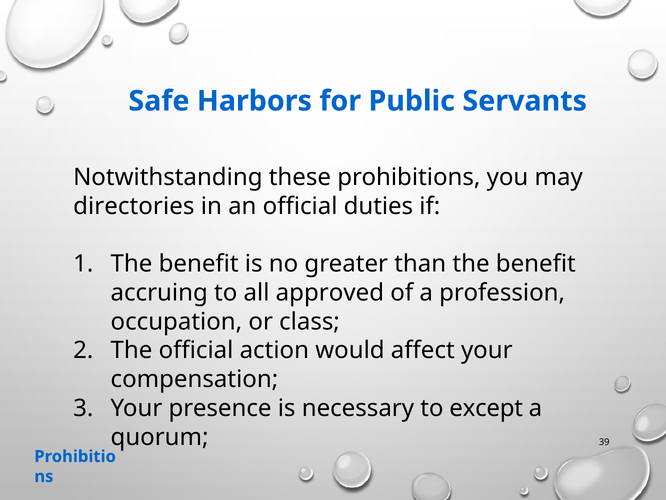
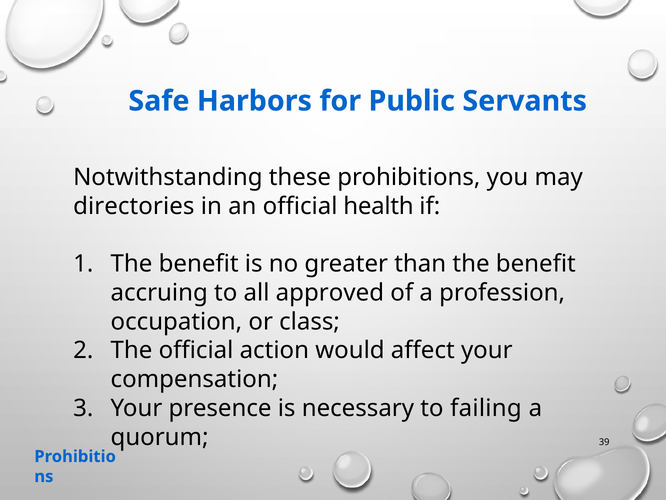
duties: duties -> health
except: except -> failing
